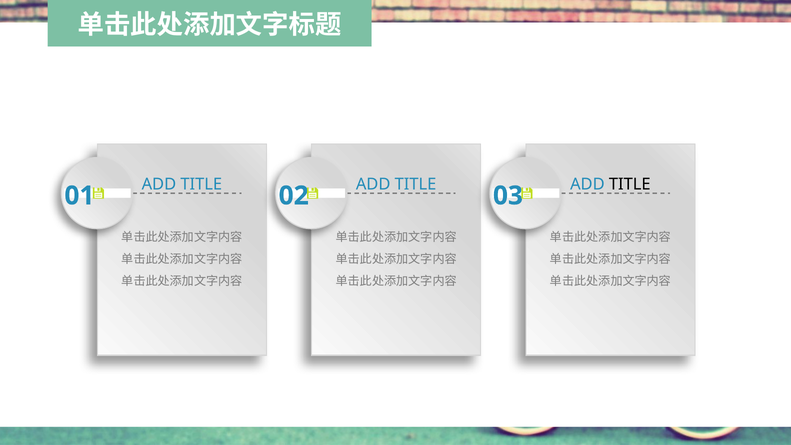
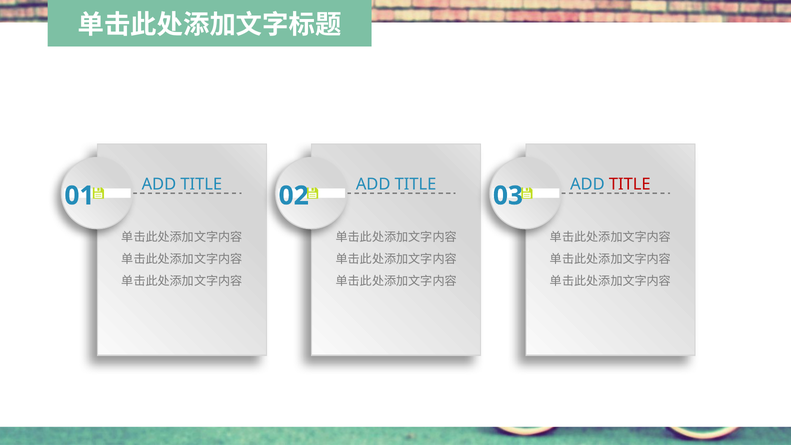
TITLE at (630, 184) colour: black -> red
